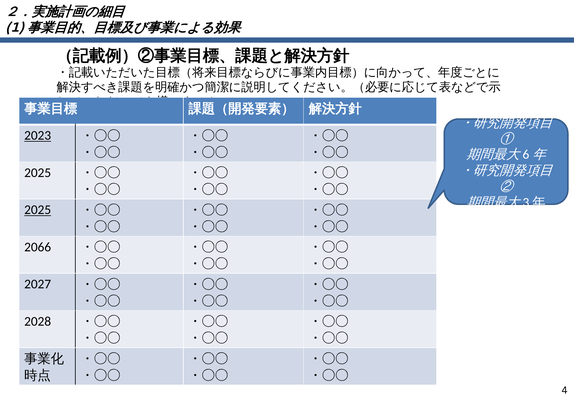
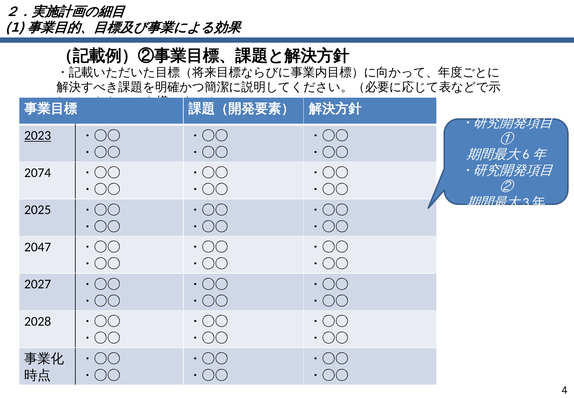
2025 at (38, 172): 2025 -> 2074
2025 at (38, 210) underline: present -> none
2066: 2066 -> 2047
